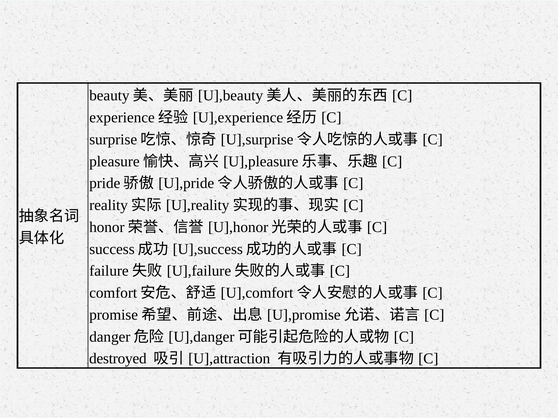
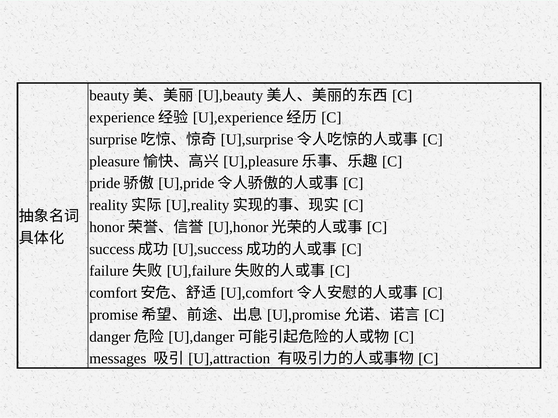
destroyed: destroyed -> messages
